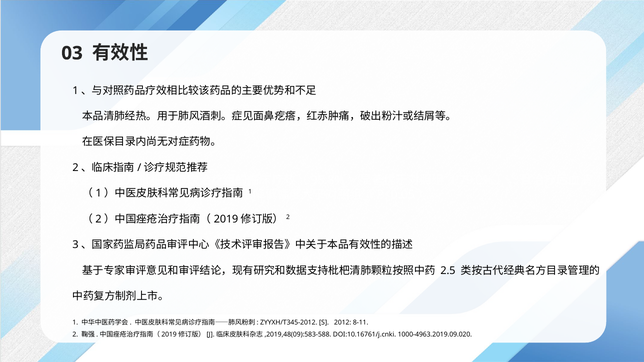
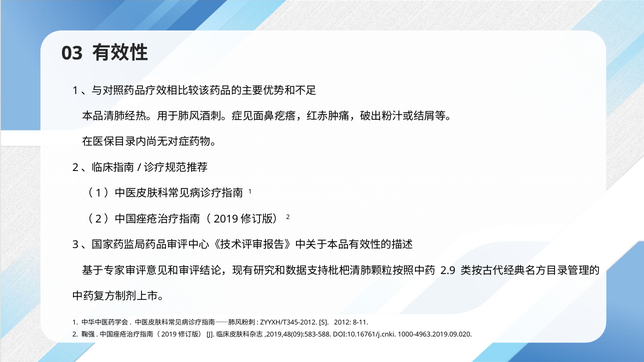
2.5: 2.5 -> 2.9
